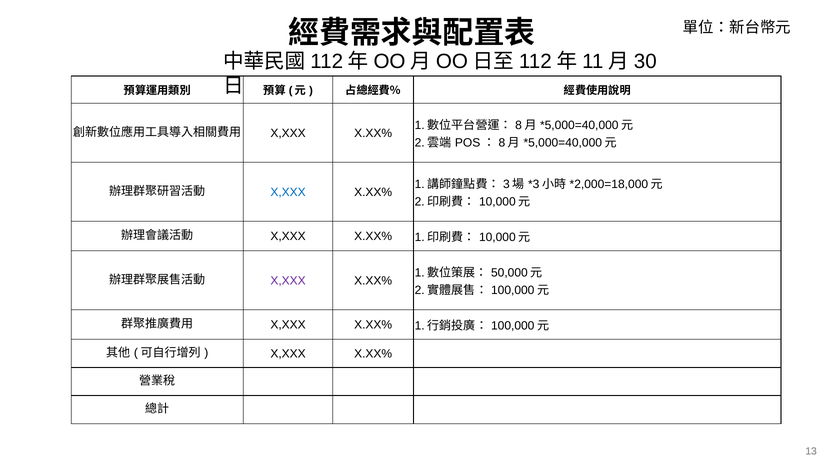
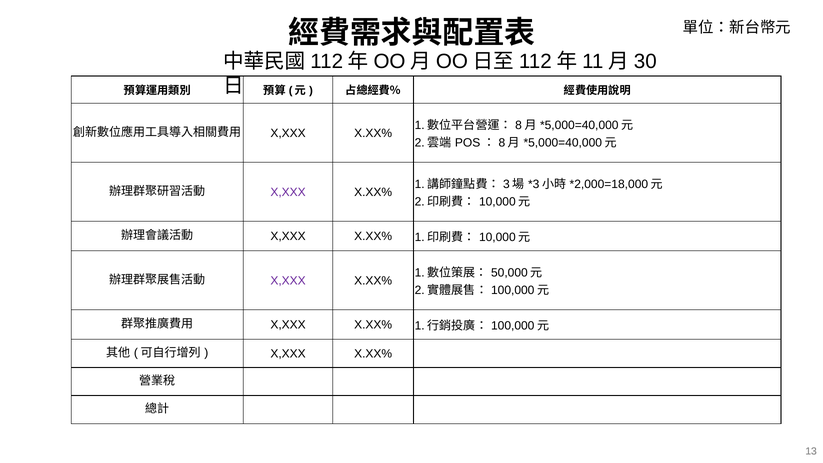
X,XXX at (288, 192) colour: blue -> purple
